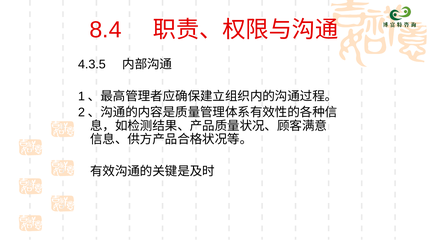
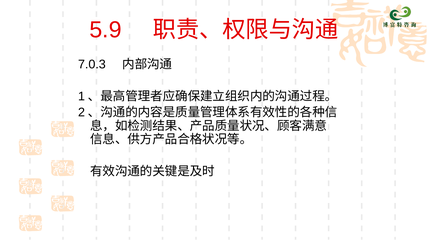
8.4: 8.4 -> 5.9
4.3.5: 4.3.5 -> 7.0.3
